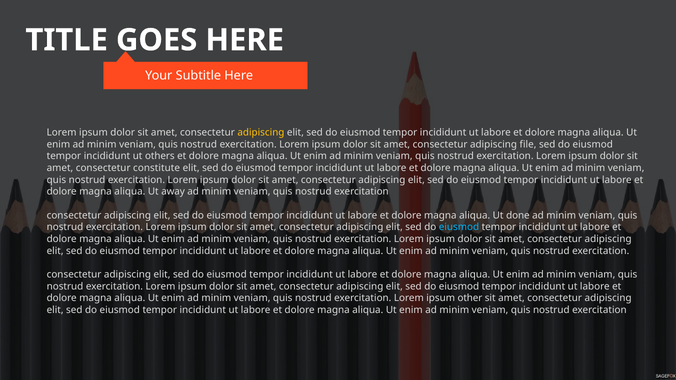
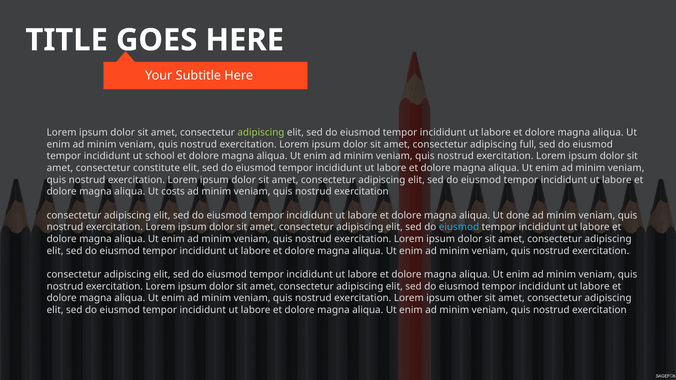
adipiscing at (261, 133) colour: yellow -> light green
file: file -> full
others: others -> school
away: away -> costs
